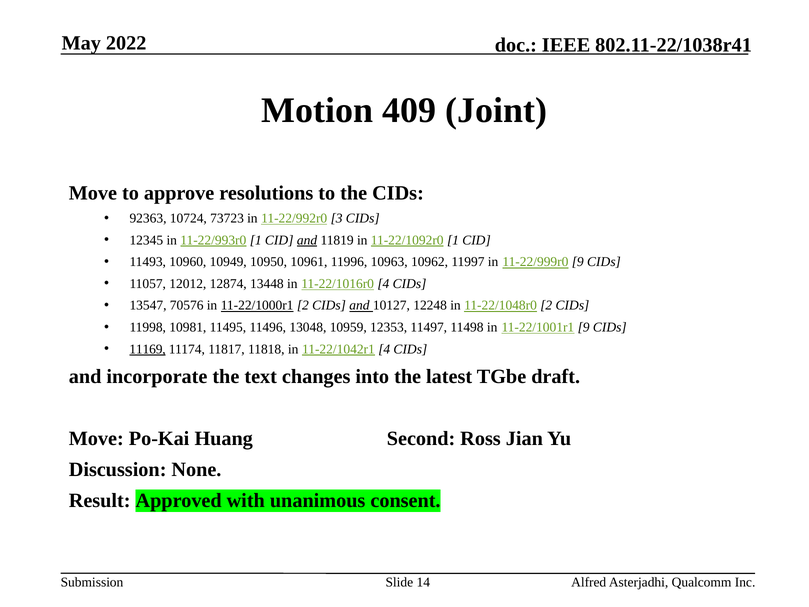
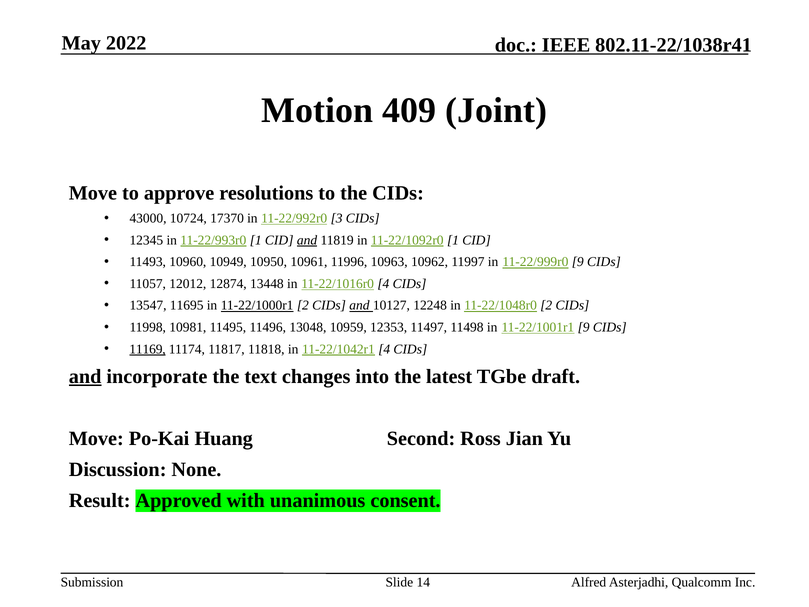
92363: 92363 -> 43000
73723: 73723 -> 17370
70576: 70576 -> 11695
and at (85, 376) underline: none -> present
